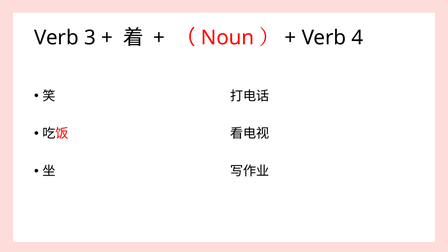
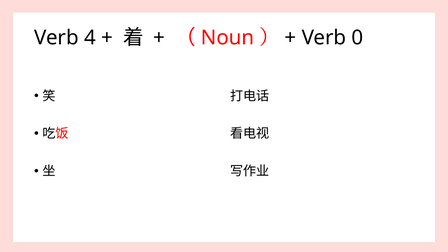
3: 3 -> 4
4: 4 -> 0
